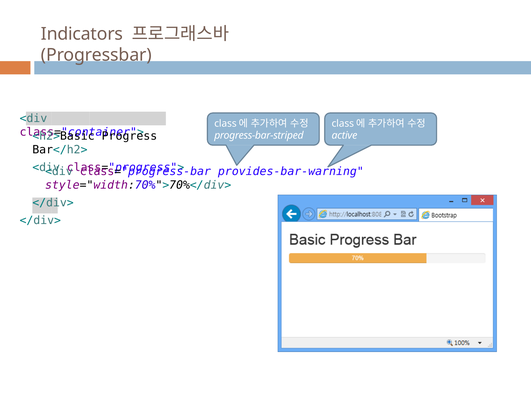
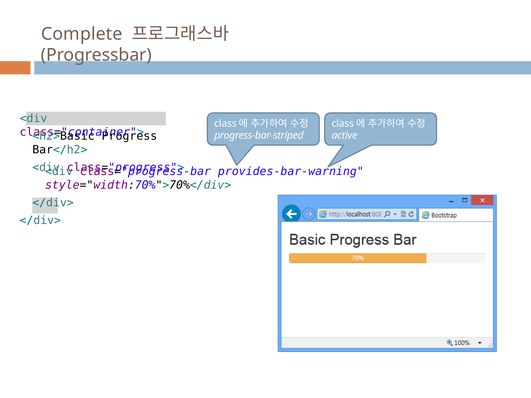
Indicators: Indicators -> Complete
